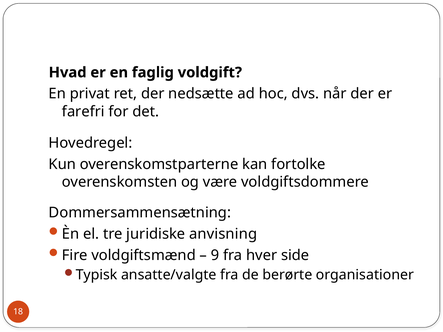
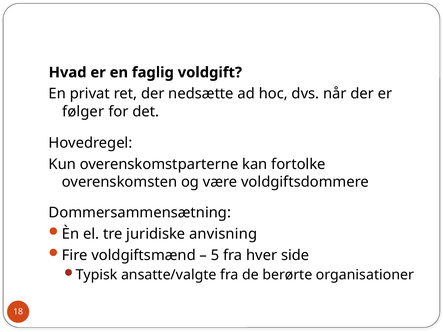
farefri: farefri -> følger
9: 9 -> 5
